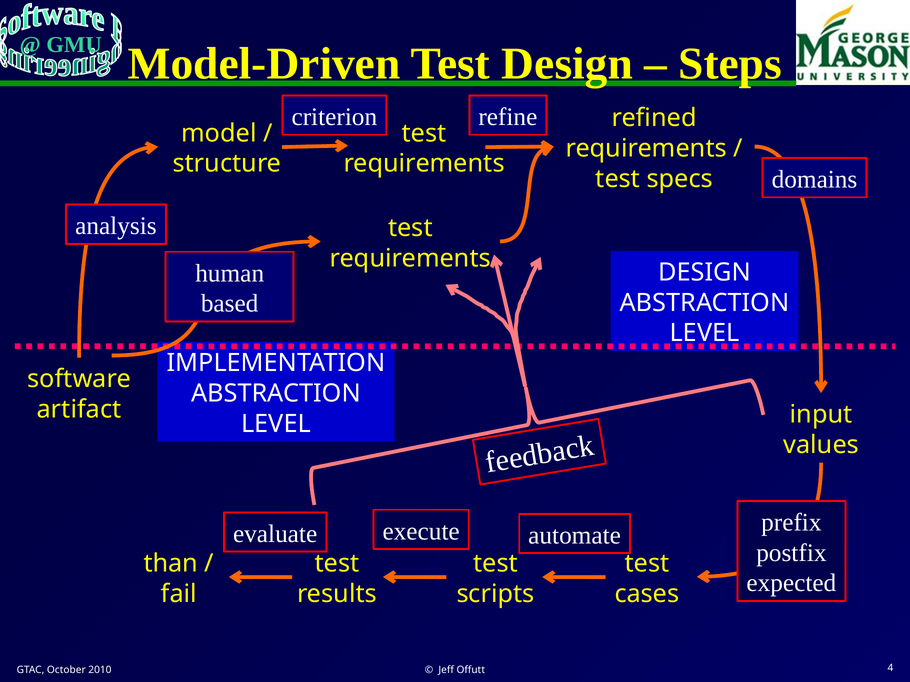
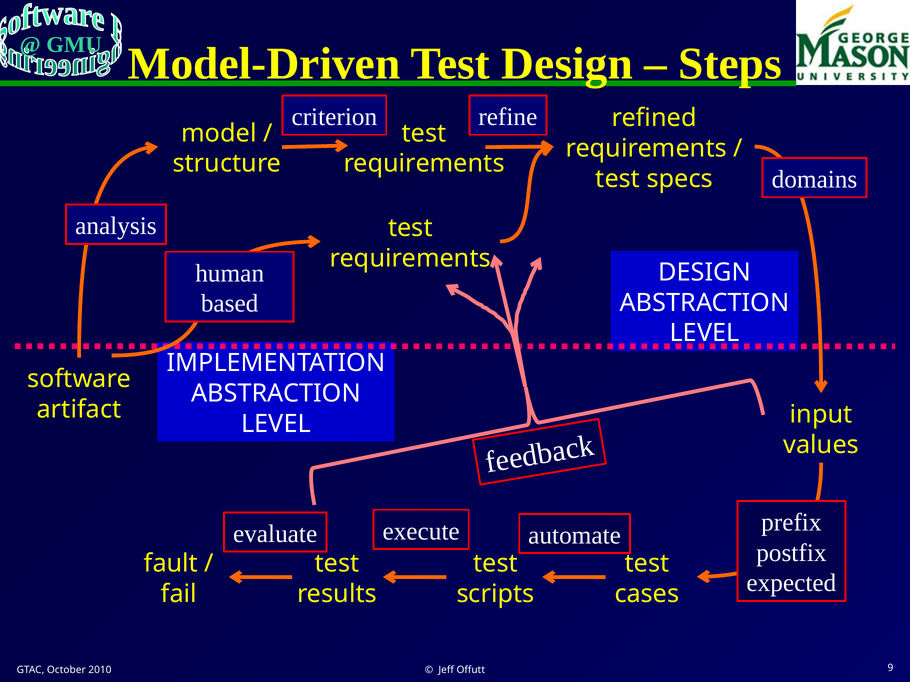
than: than -> fault
4: 4 -> 9
